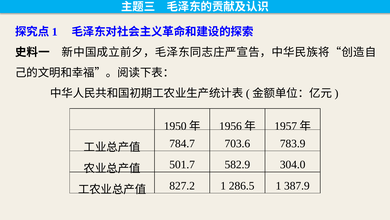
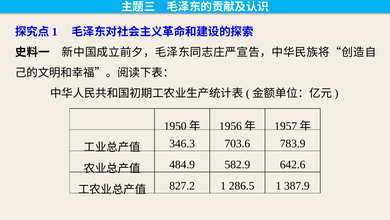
784.7: 784.7 -> 346.3
501.7: 501.7 -> 484.9
304.0: 304.0 -> 642.6
